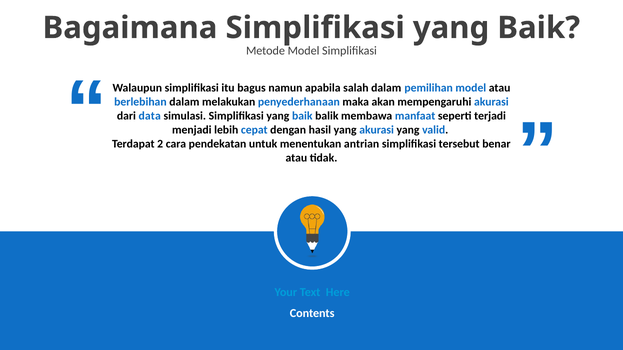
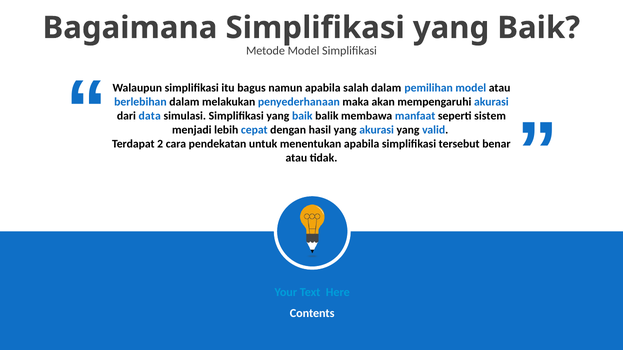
terjadi: terjadi -> sistem
menentukan antrian: antrian -> apabila
